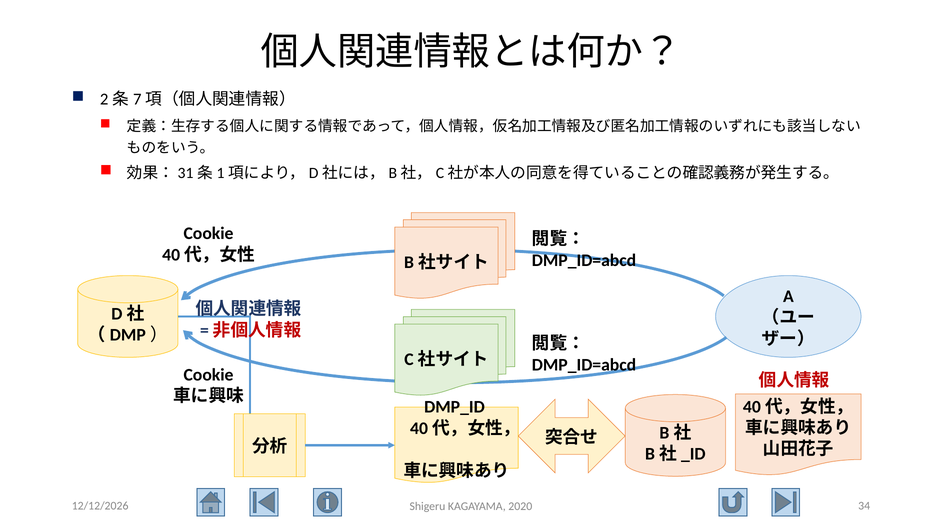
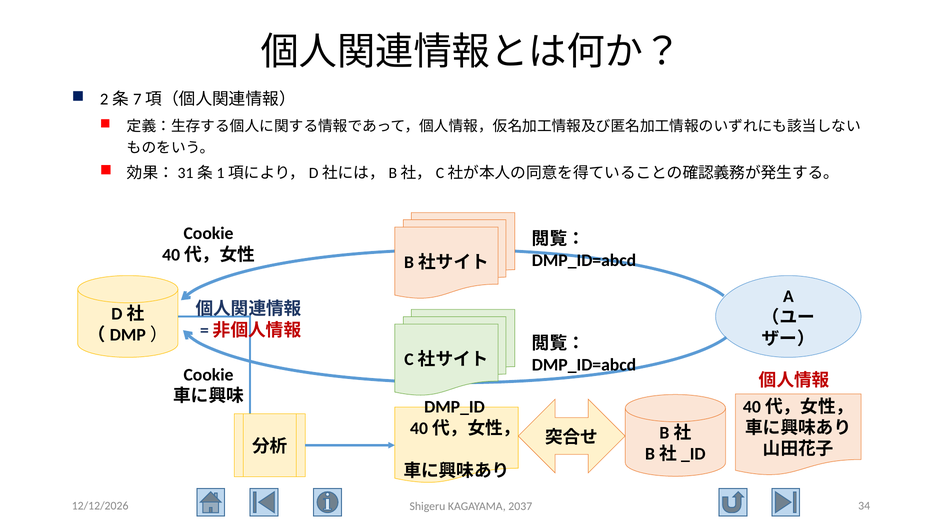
2020: 2020 -> 2037
